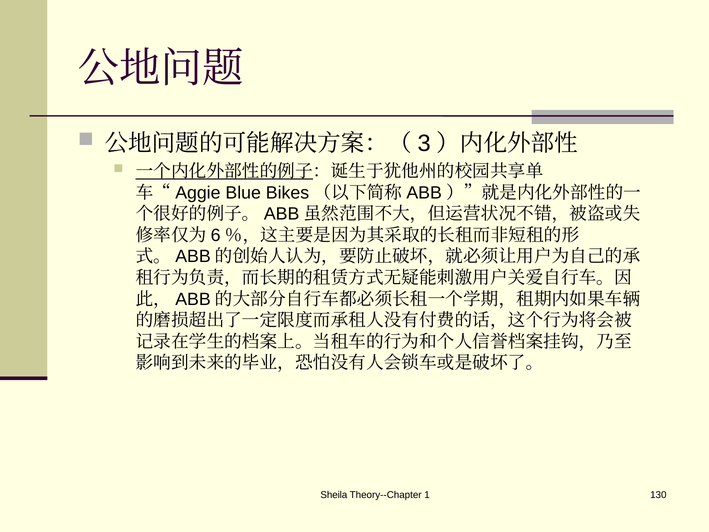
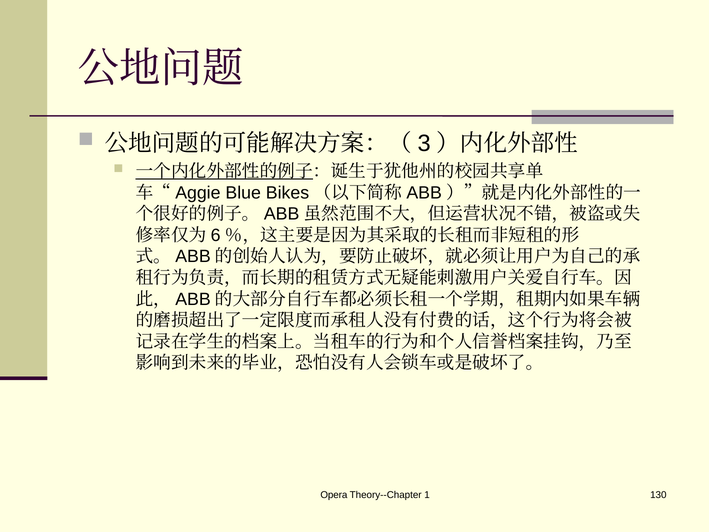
Sheila: Sheila -> Opera
